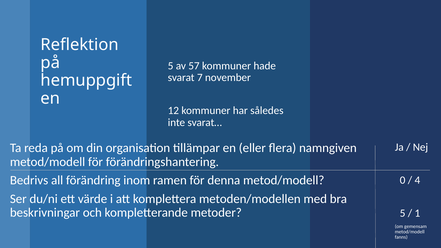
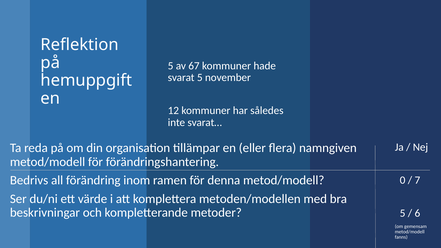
57: 57 -> 67
svarat 7: 7 -> 5
4: 4 -> 7
1: 1 -> 6
